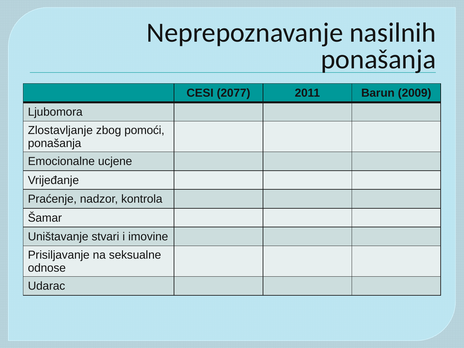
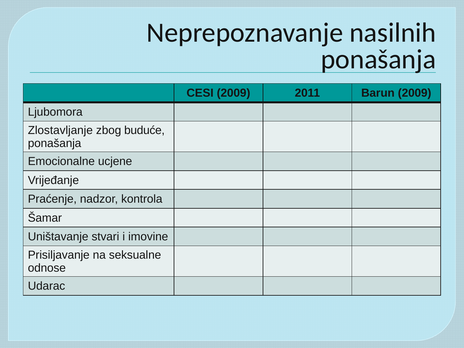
CESI 2077: 2077 -> 2009
pomoći: pomoći -> buduće
